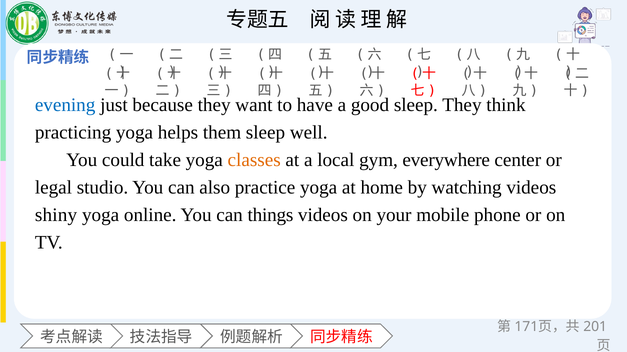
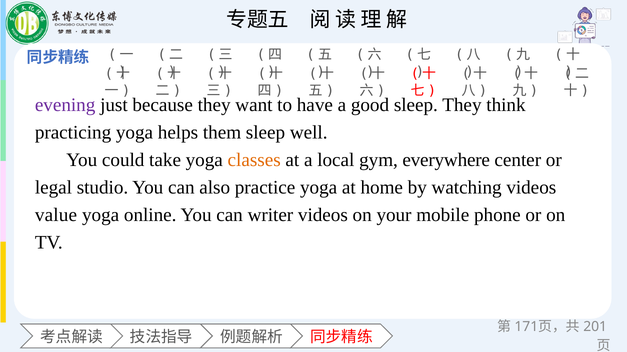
evening colour: blue -> purple
shiny: shiny -> value
things: things -> writer
